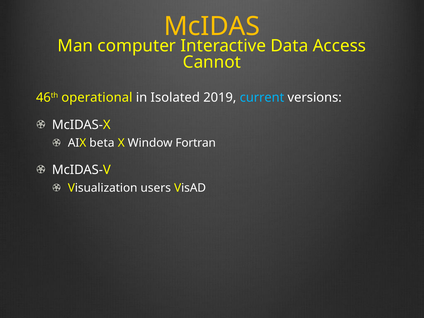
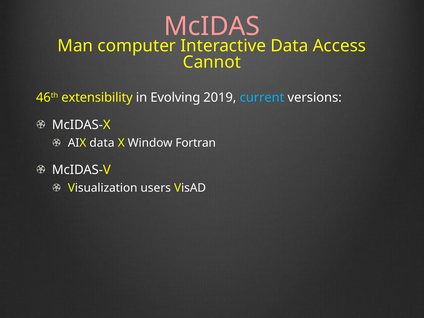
McIDAS colour: yellow -> pink
operational: operational -> extensibility
Isolated: Isolated -> Evolving
AIX beta: beta -> data
